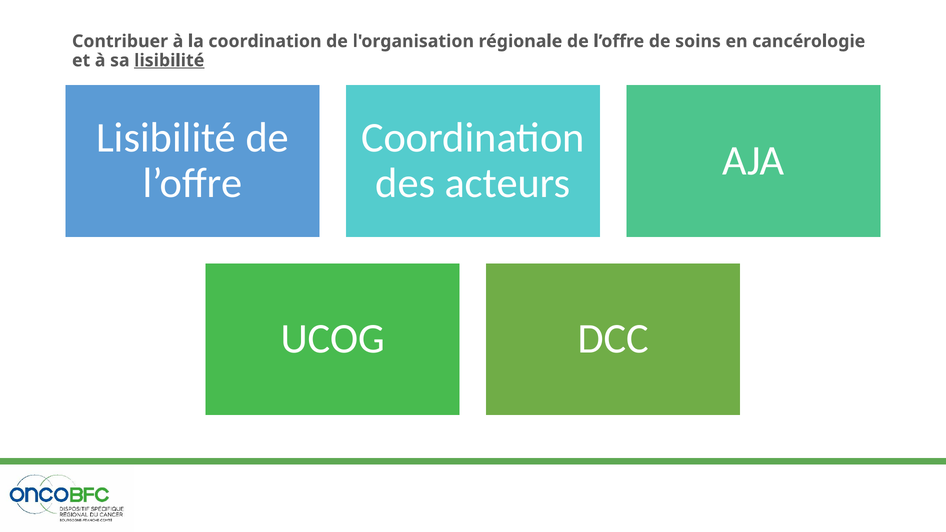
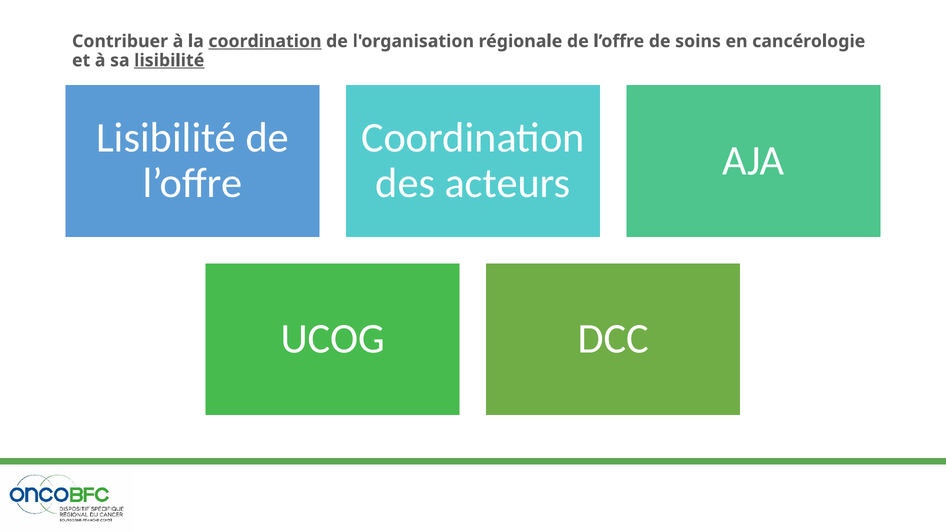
coordination at (265, 41) underline: none -> present
